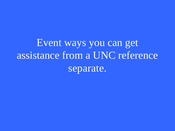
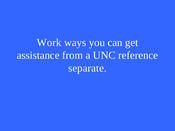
Event: Event -> Work
